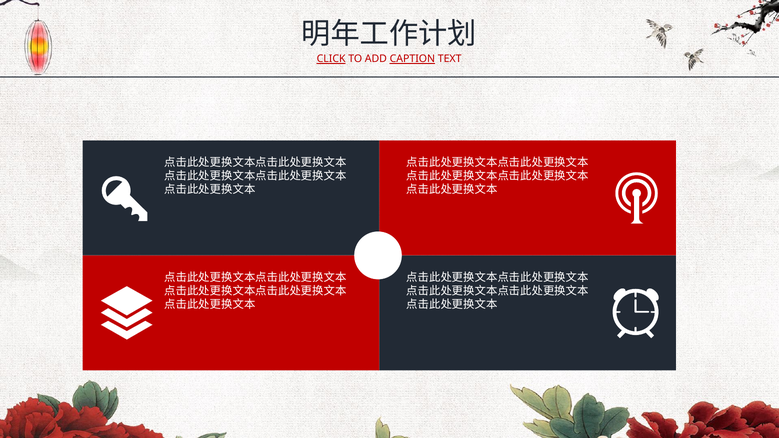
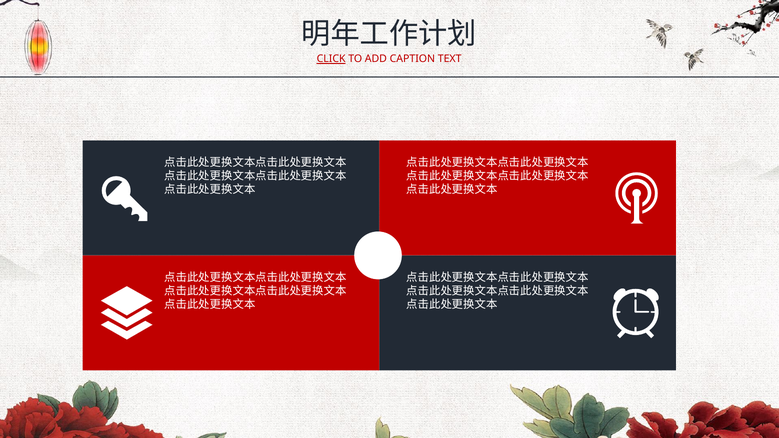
CAPTION underline: present -> none
